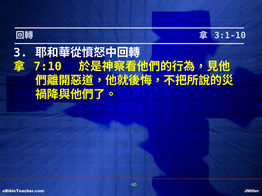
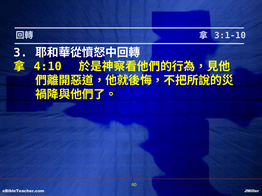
7:10: 7:10 -> 4:10
